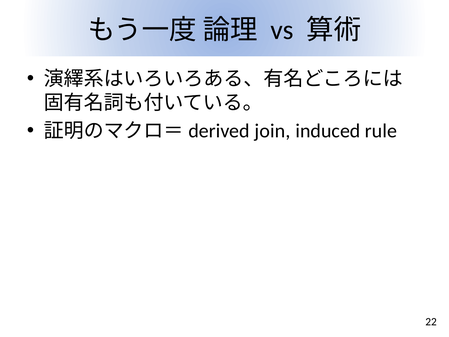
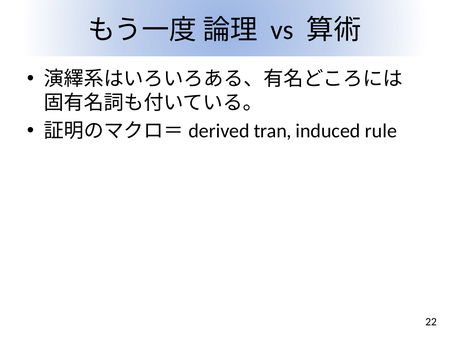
join: join -> tran
